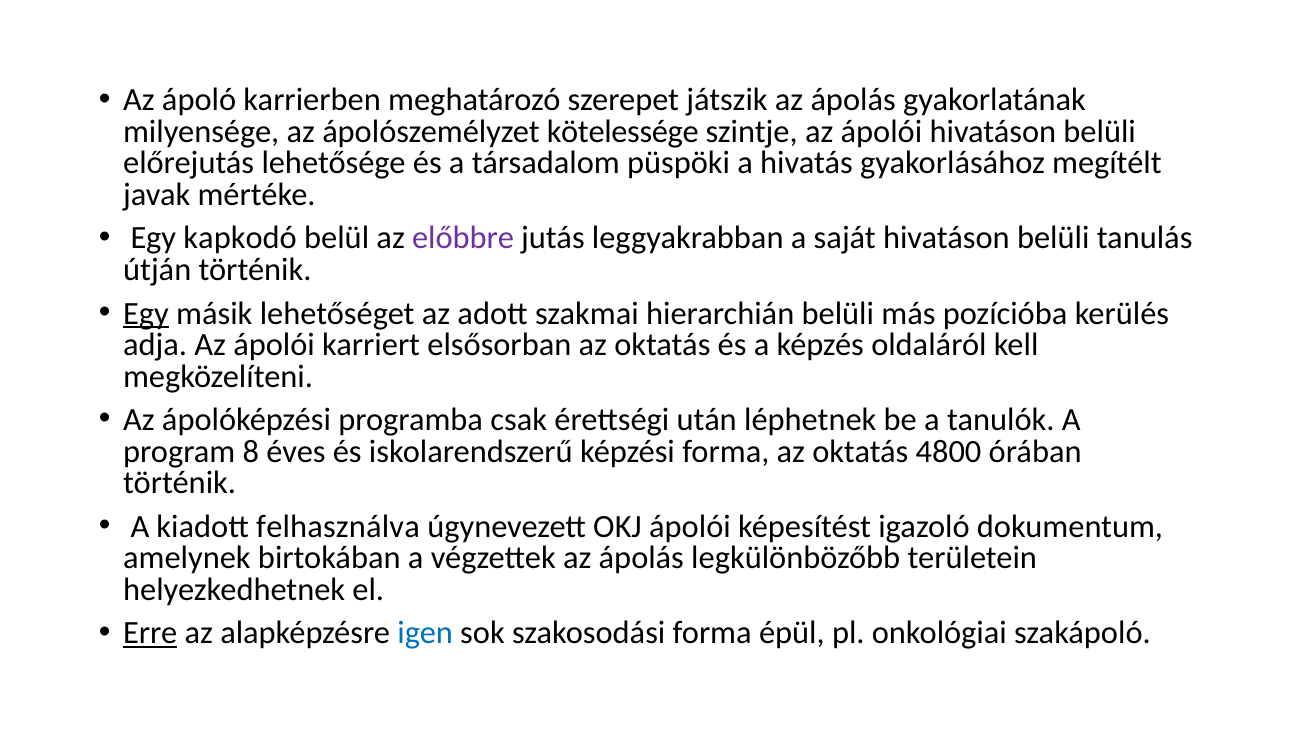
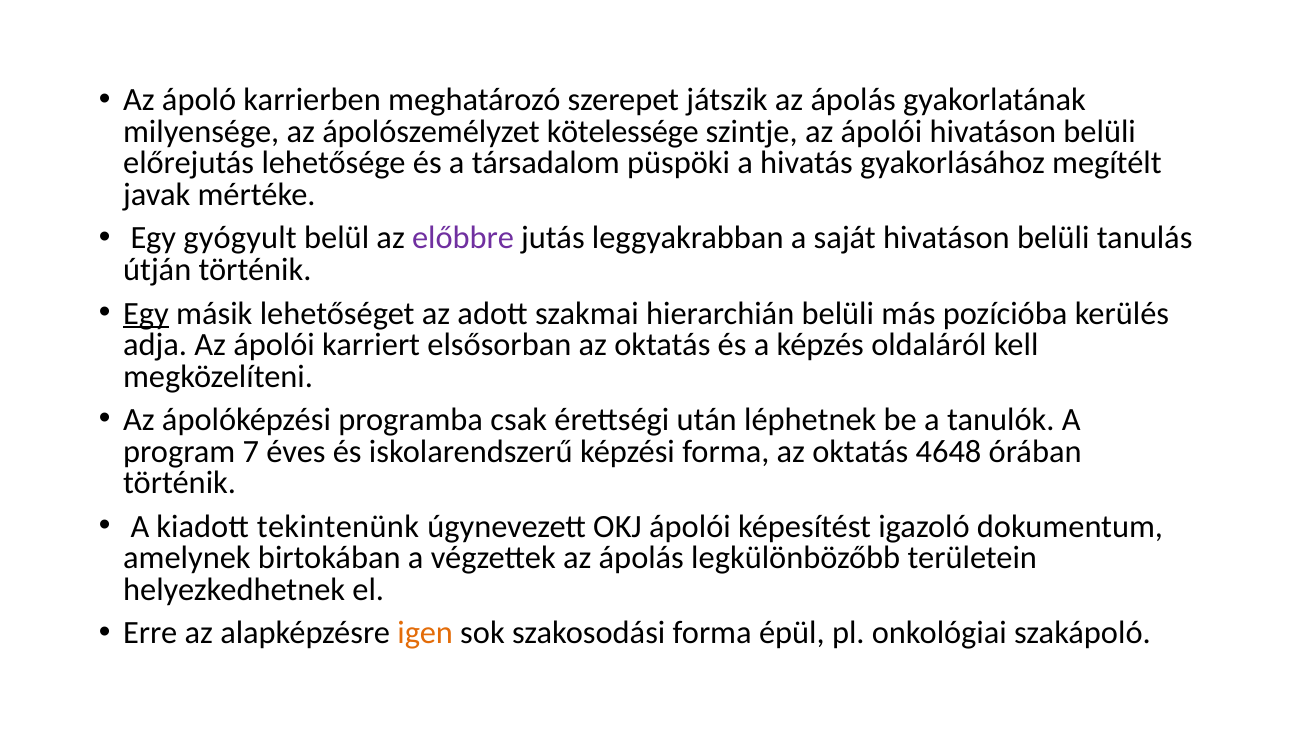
kapkodó: kapkodó -> gyógyult
8: 8 -> 7
4800: 4800 -> 4648
felhasználva: felhasználva -> tekintenünk
Erre underline: present -> none
igen colour: blue -> orange
